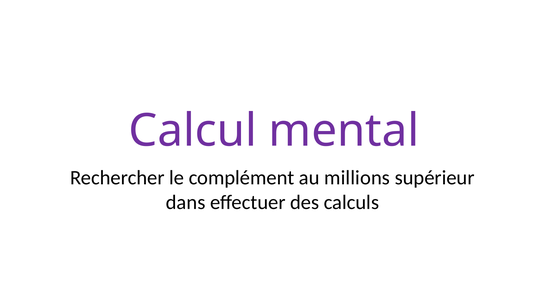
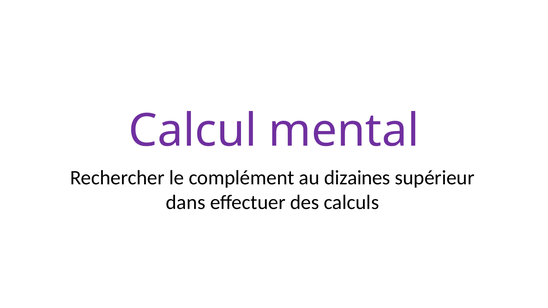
millions: millions -> dizaines
